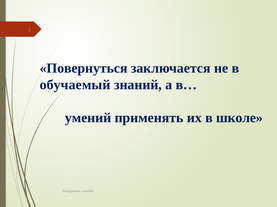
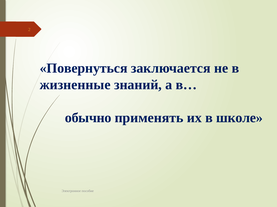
обучаемый: обучаемый -> жизненные
умений: умений -> обычно
